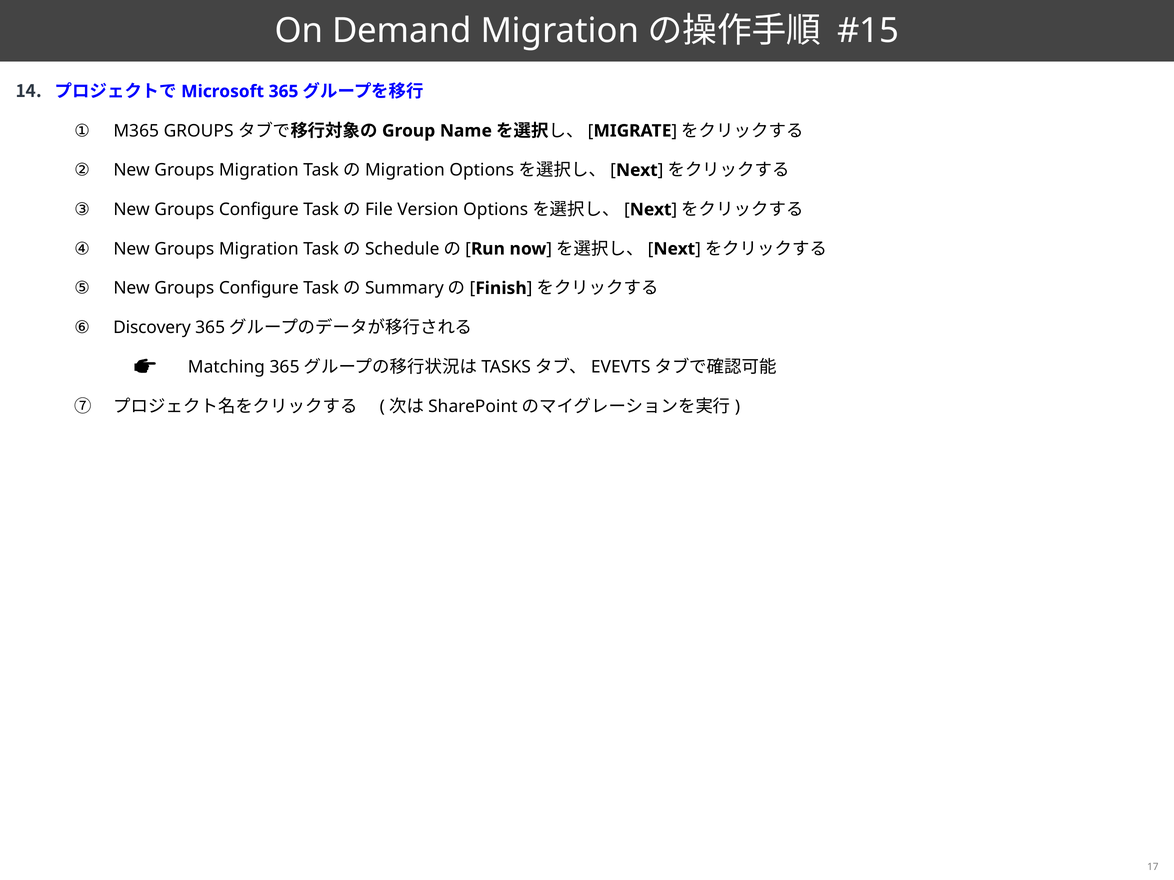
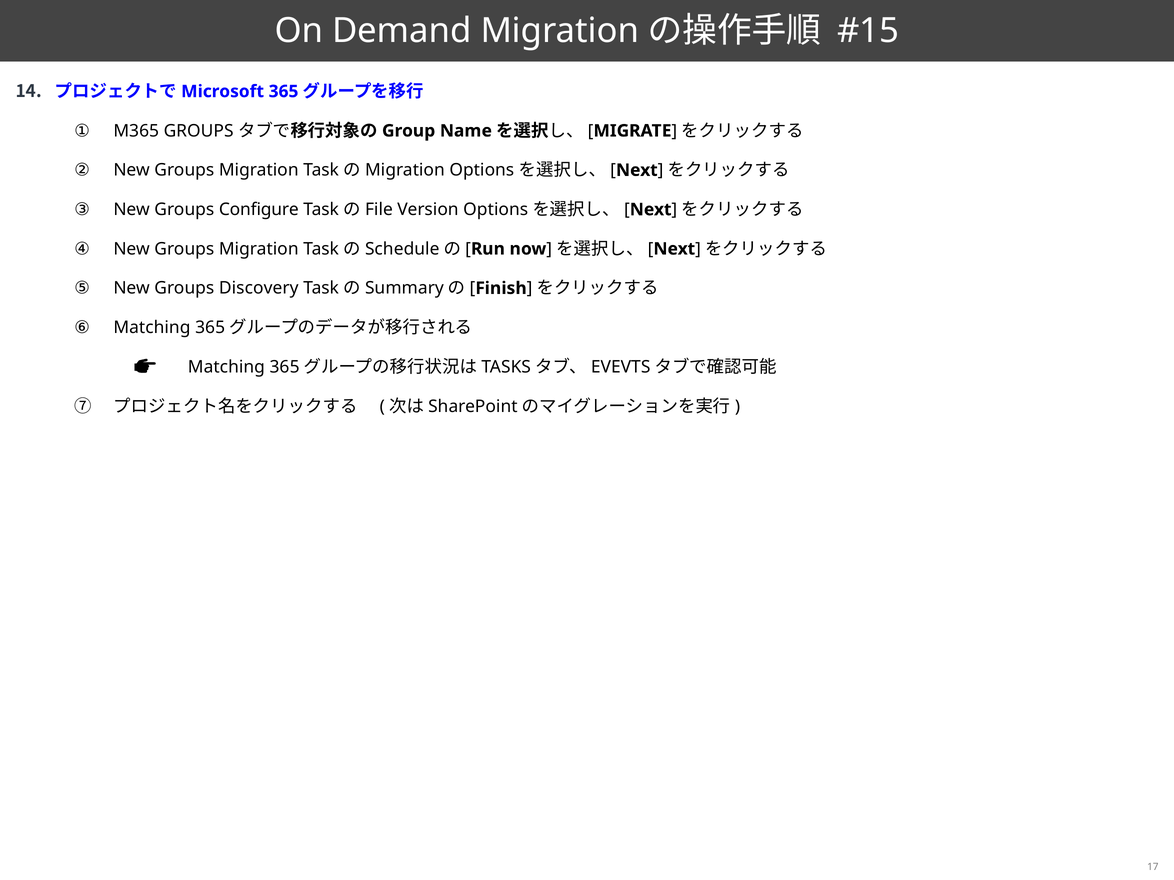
Configure at (259, 288): Configure -> Discovery
Discovery at (152, 328): Discovery -> Matching
